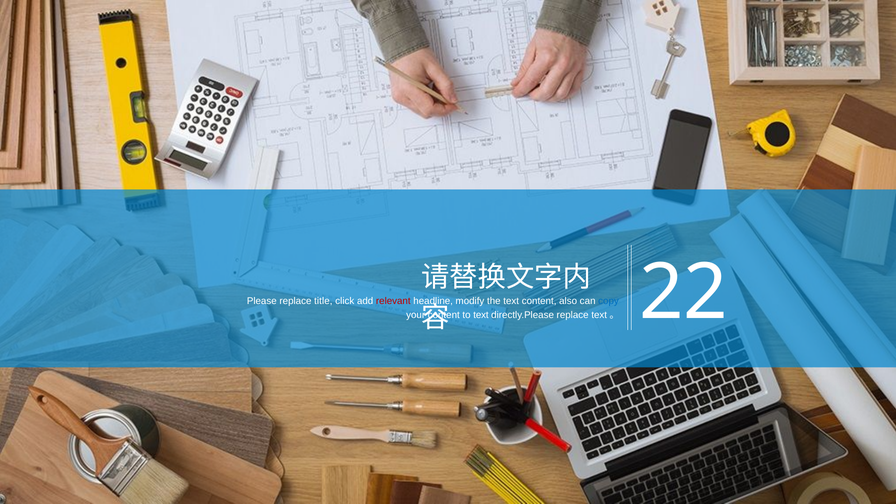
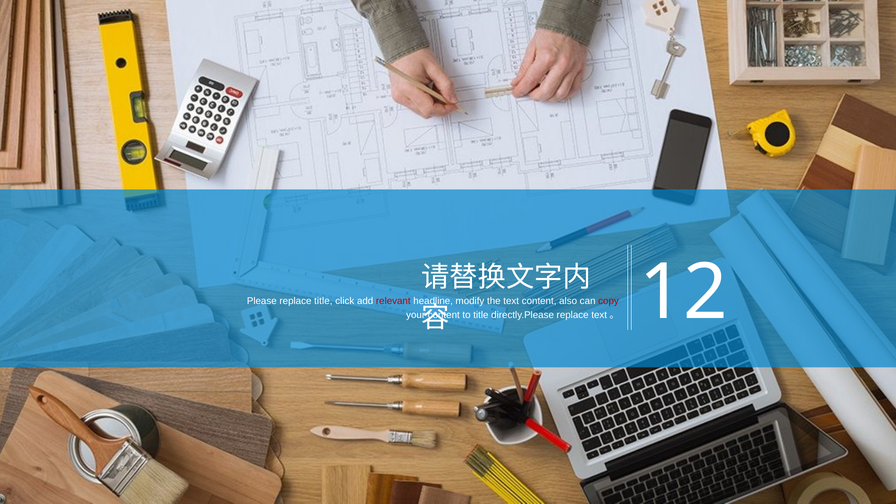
copy colour: blue -> red
to text: text -> title
22: 22 -> 12
